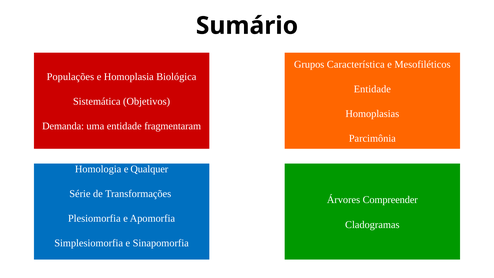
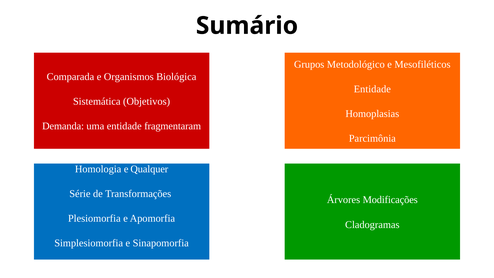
Característica: Característica -> Metodológico
Populações: Populações -> Comparada
Homoplasia: Homoplasia -> Organismos
Compreender: Compreender -> Modificações
